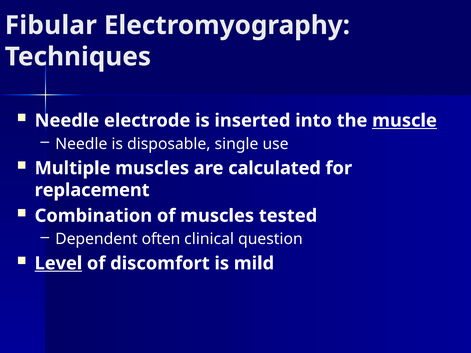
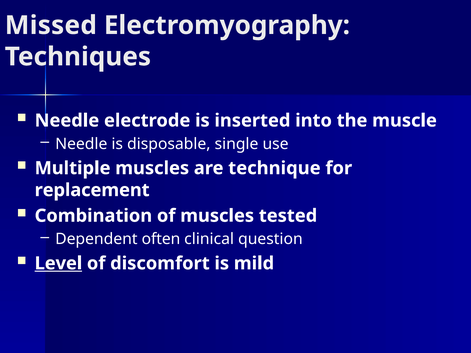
Fibular: Fibular -> Missed
muscle underline: present -> none
calculated: calculated -> technique
